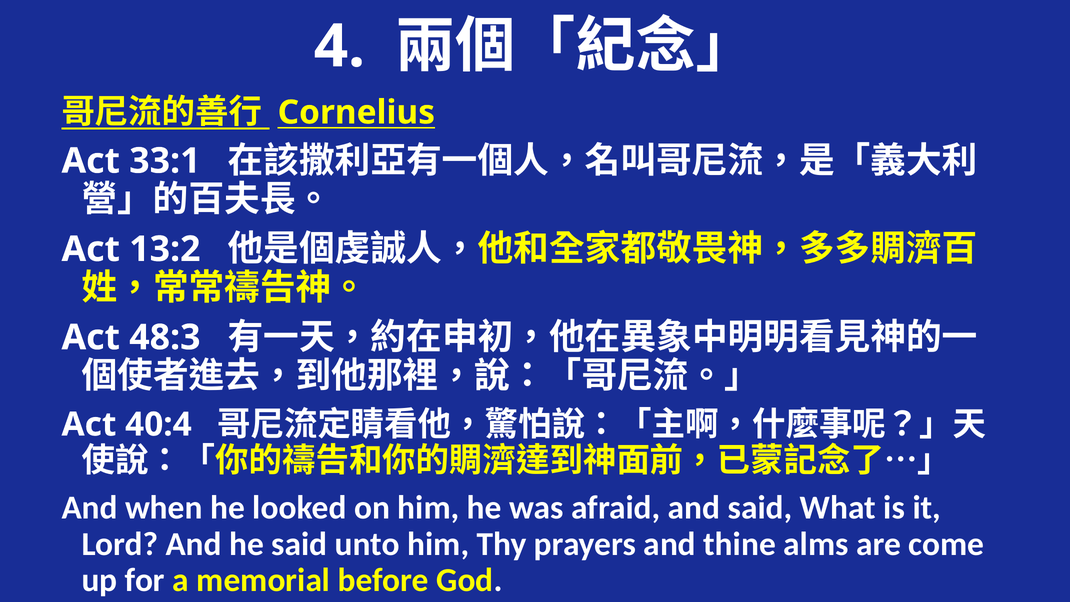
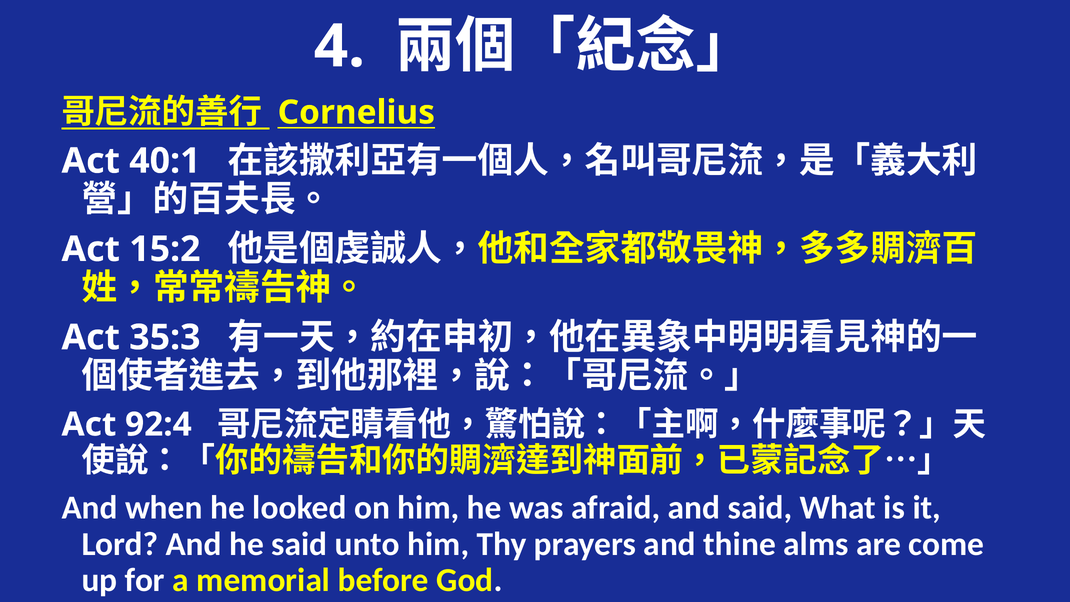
33:1: 33:1 -> 40:1
13:2: 13:2 -> 15:2
48:3: 48:3 -> 35:3
40:4: 40:4 -> 92:4
